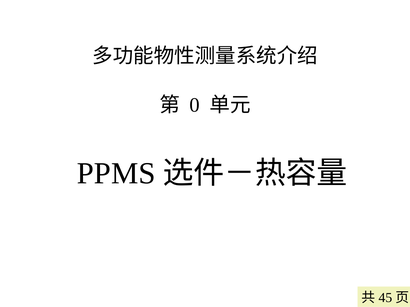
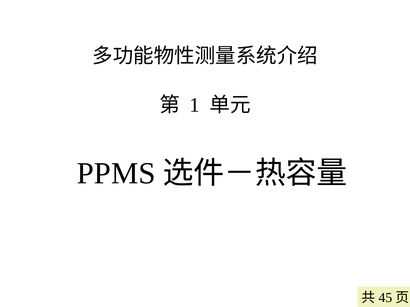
0: 0 -> 1
